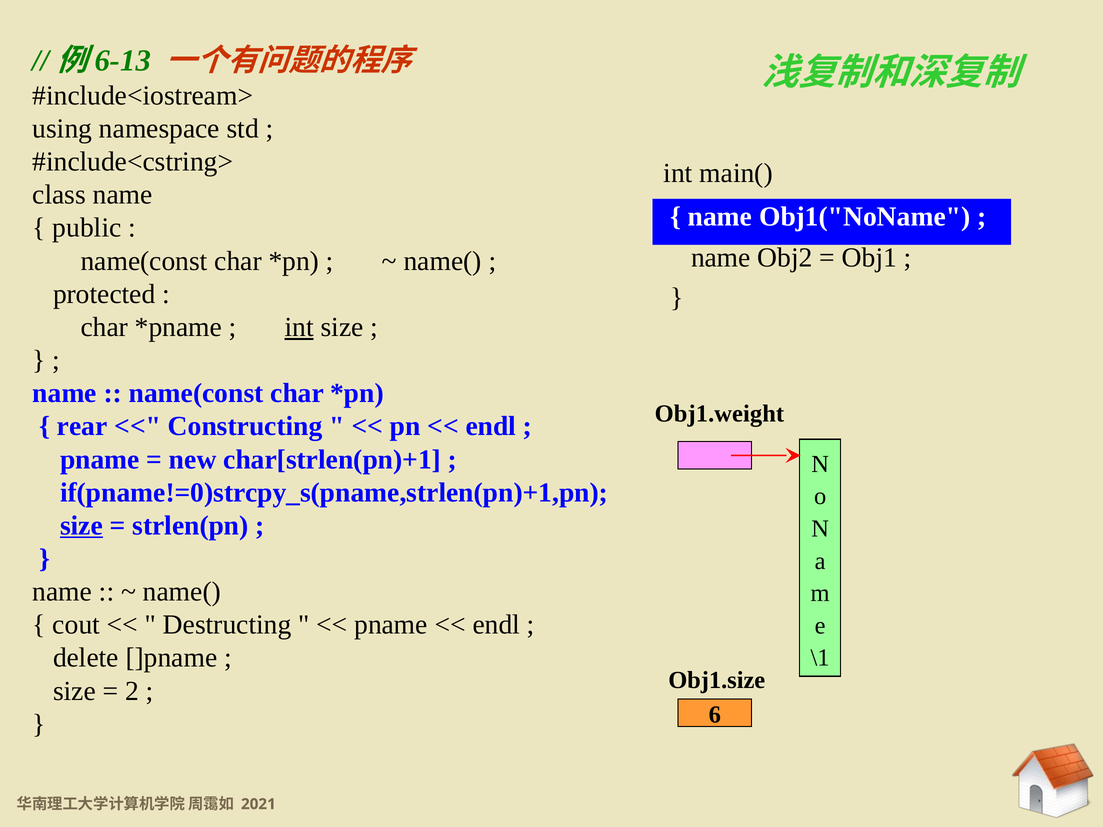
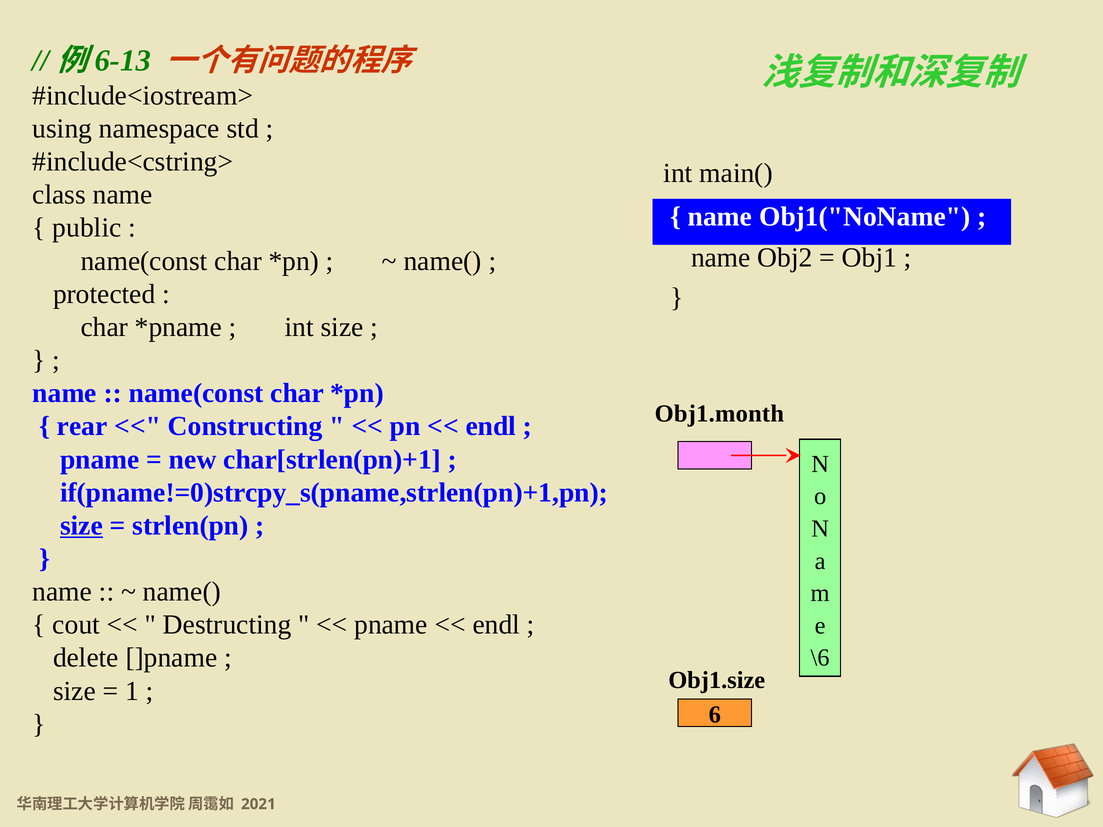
int at (299, 327) underline: present -> none
Obj1.weight: Obj1.weight -> Obj1.month
\1: \1 -> \6
2: 2 -> 1
